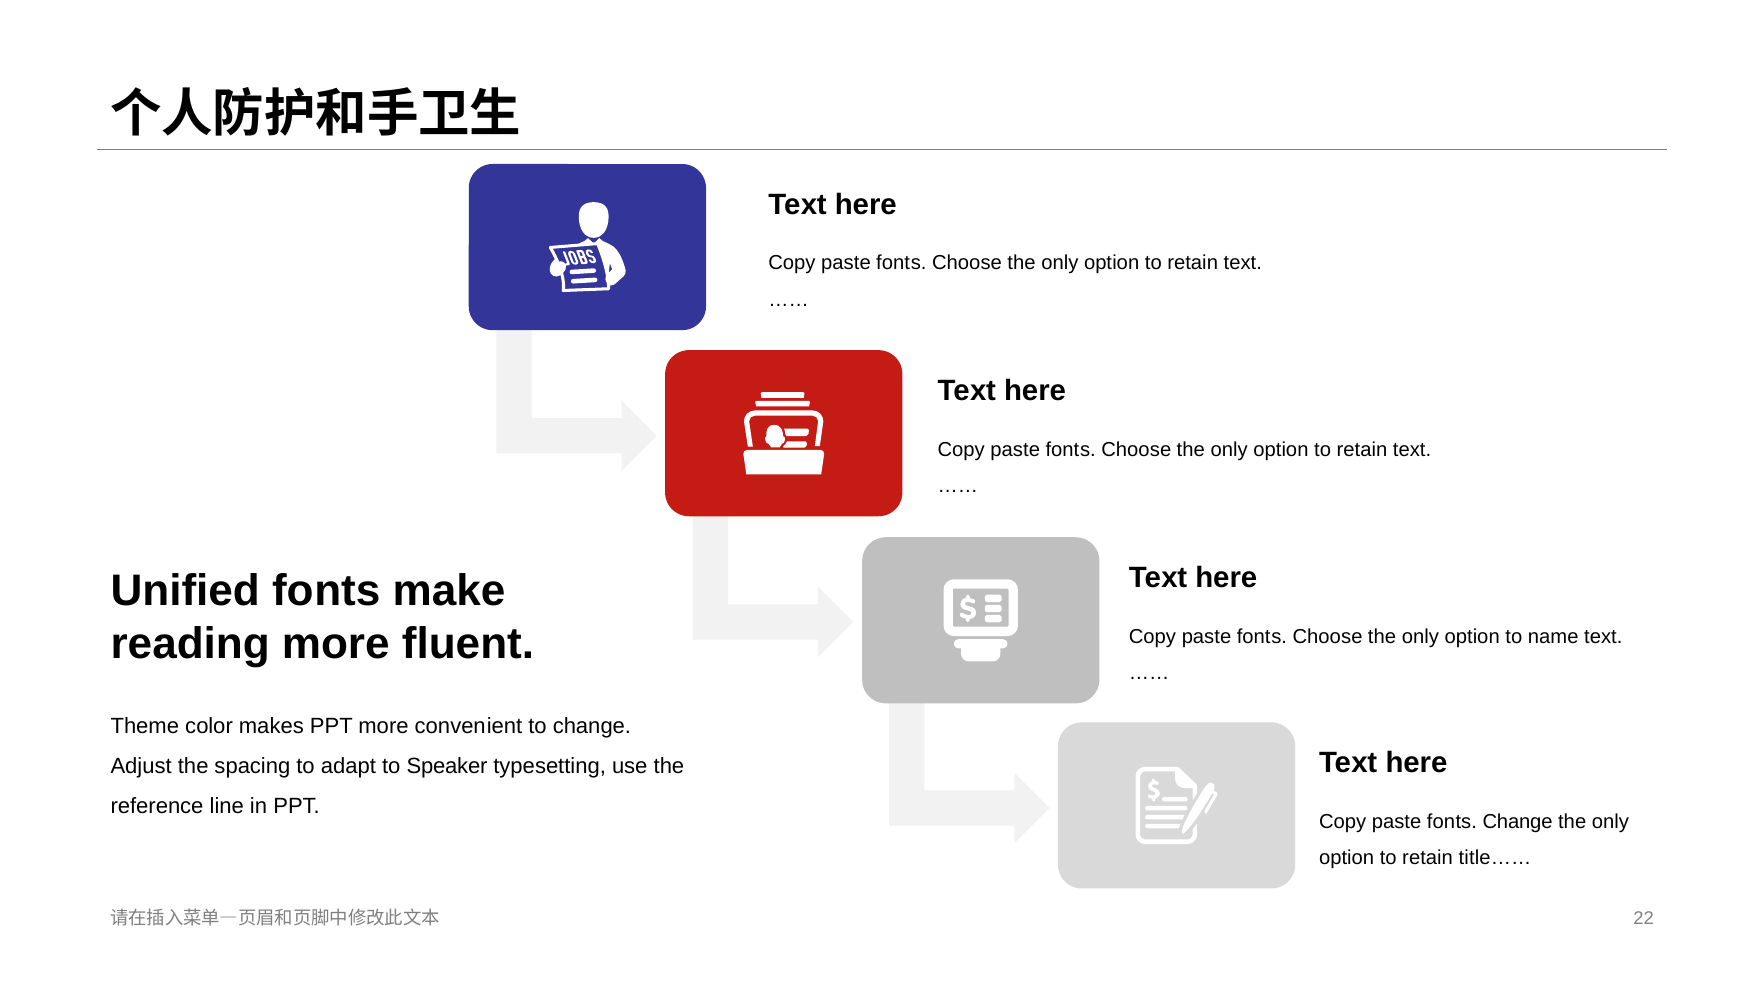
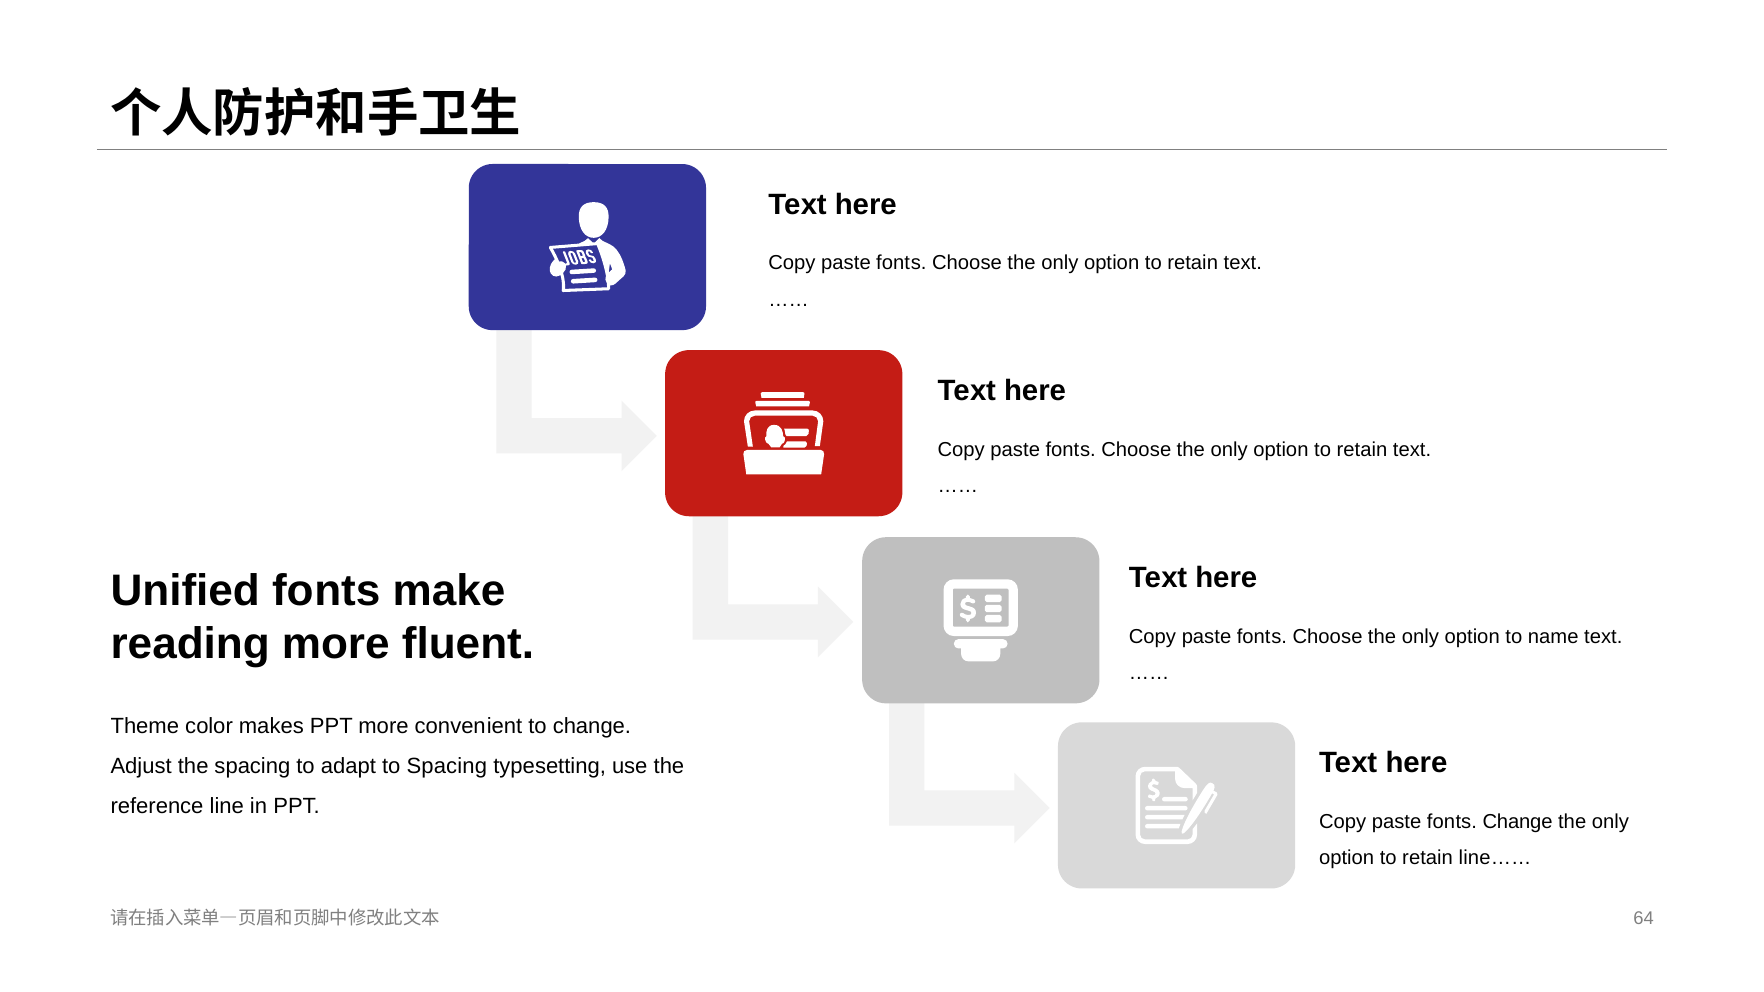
to Speaker: Speaker -> Spacing
title……: title…… -> line……
22: 22 -> 64
